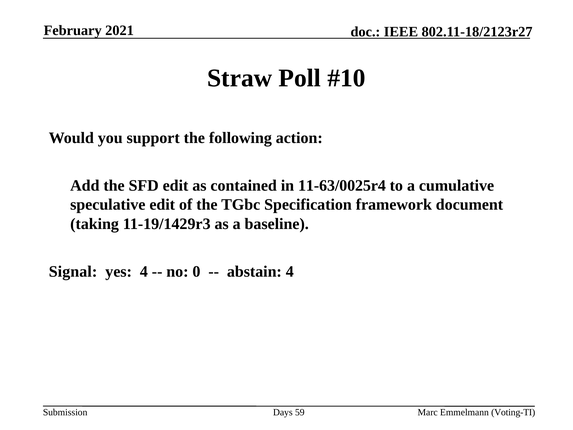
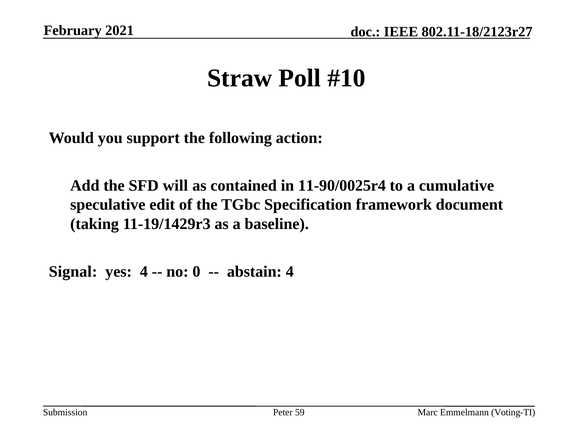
SFD edit: edit -> will
11-63/0025r4: 11-63/0025r4 -> 11-90/0025r4
Days: Days -> Peter
